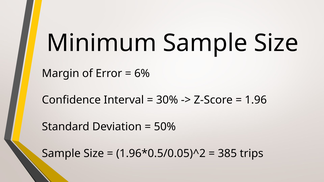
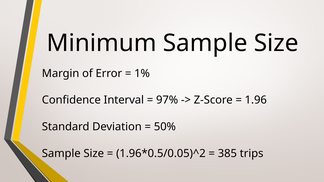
6%: 6% -> 1%
30%: 30% -> 97%
